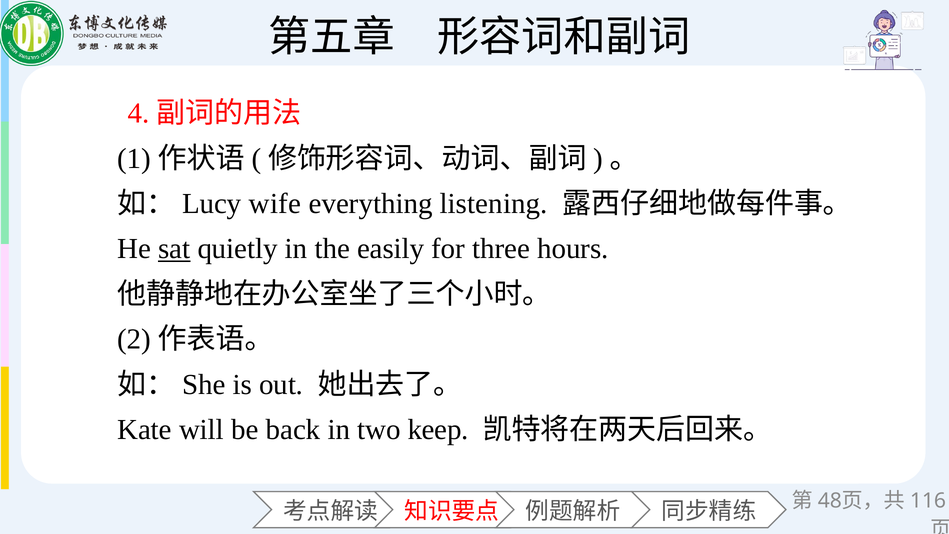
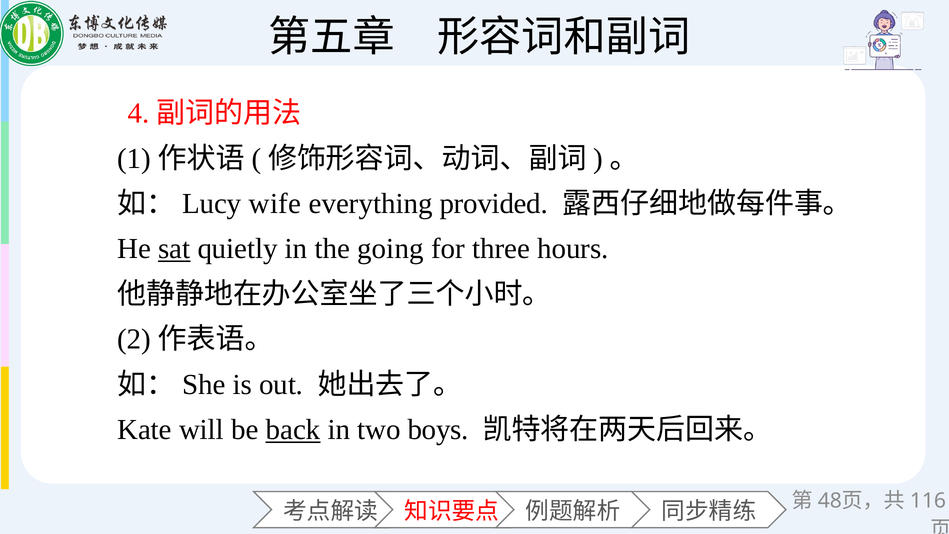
listening: listening -> provided
easily: easily -> going
back underline: none -> present
keep: keep -> boys
